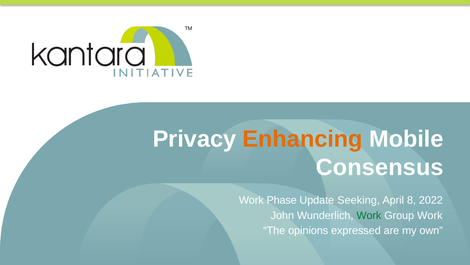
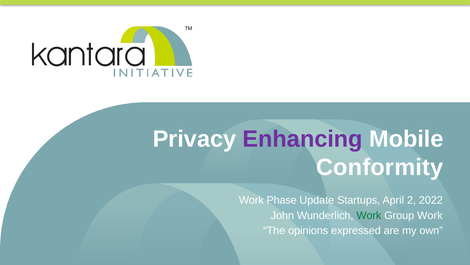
Enhancing colour: orange -> purple
Consensus: Consensus -> Conformity
Seeking: Seeking -> Startups
8: 8 -> 2
